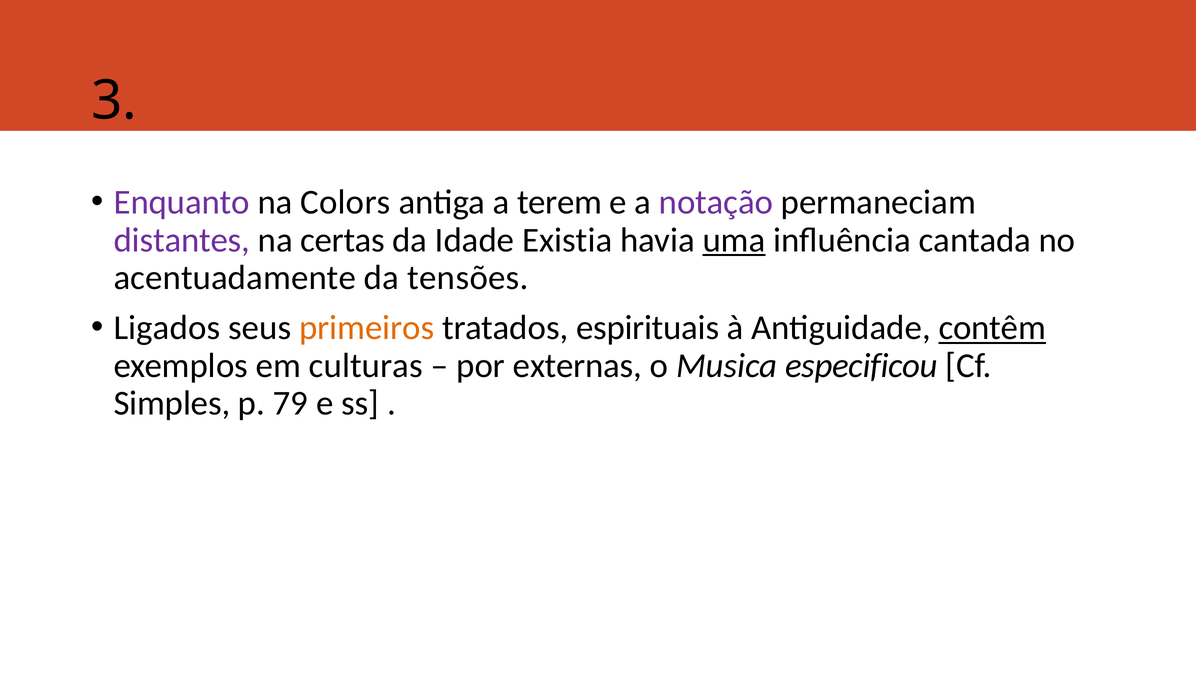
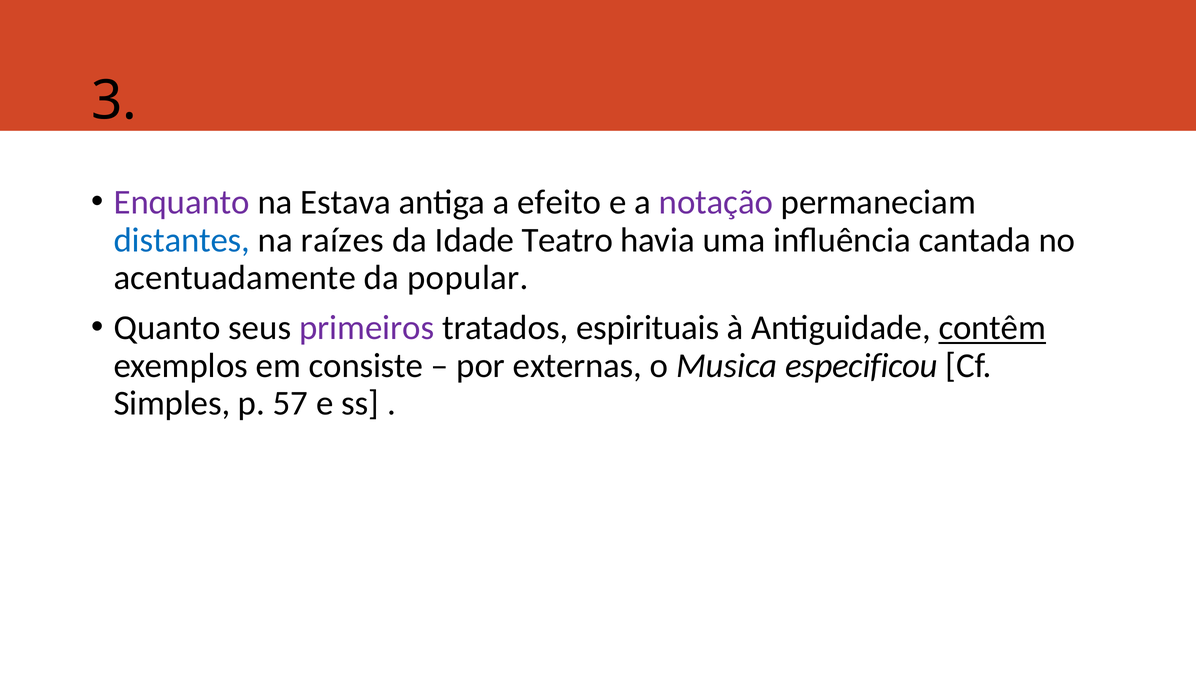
Colors: Colors -> Estava
terem: terem -> efeito
distantes colour: purple -> blue
certas: certas -> raízes
Existia: Existia -> Teatro
uma underline: present -> none
tensões: tensões -> popular
Ligados: Ligados -> Quanto
primeiros colour: orange -> purple
culturas: culturas -> consiste
79: 79 -> 57
